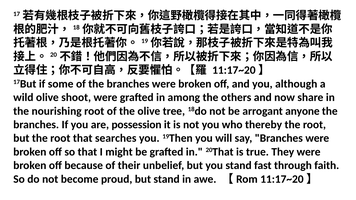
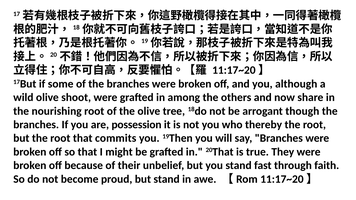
anyone: anyone -> though
searches: searches -> commits
